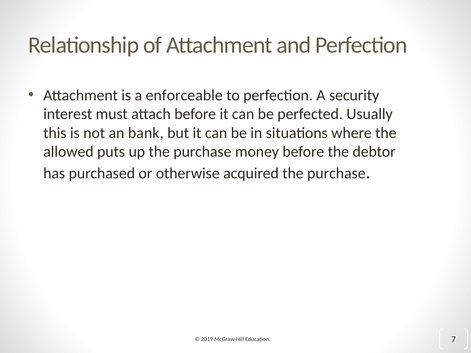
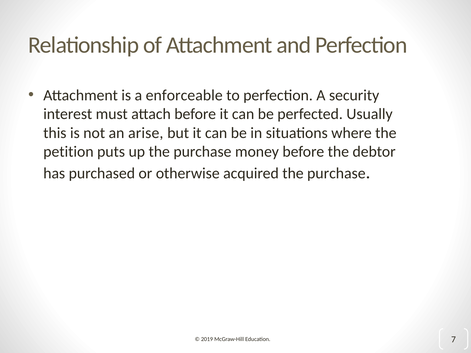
bank: bank -> arise
allowed: allowed -> petition
